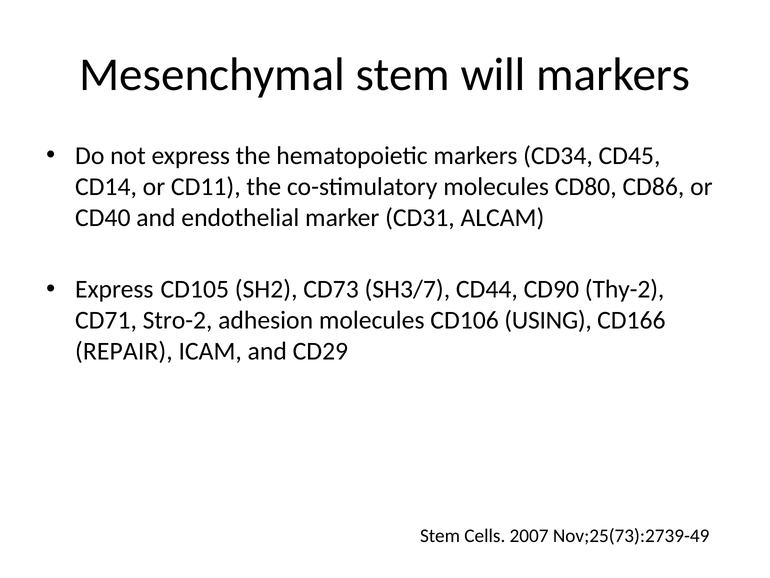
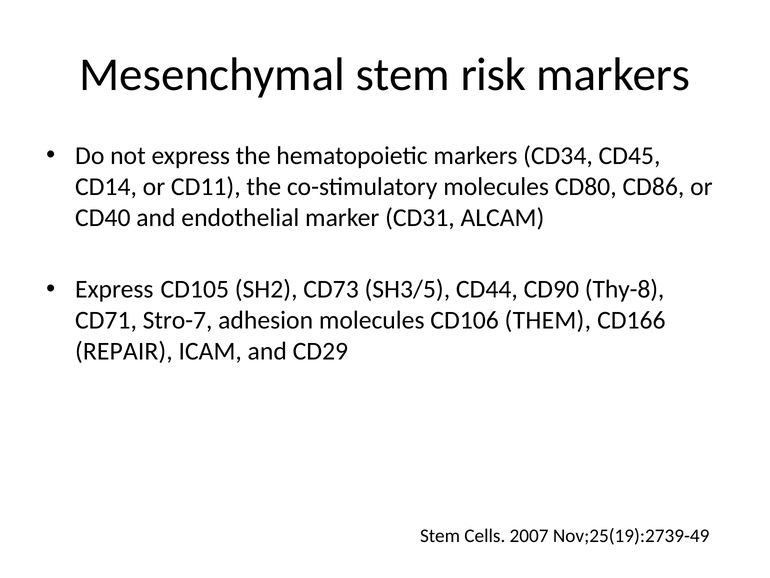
will: will -> risk
SH3/7: SH3/7 -> SH3/5
Thy-2: Thy-2 -> Thy-8
Stro-2: Stro-2 -> Stro-7
USING: USING -> THEM
Nov;25(73):2739-49: Nov;25(73):2739-49 -> Nov;25(19):2739-49
